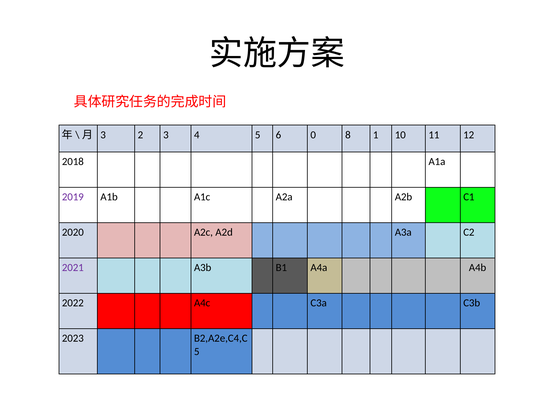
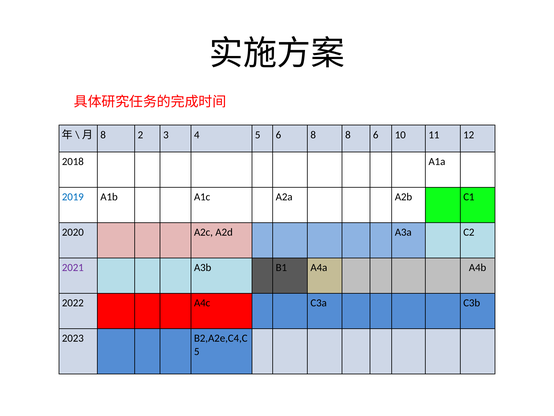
3 at (103, 135): 3 -> 8
6 0: 0 -> 8
8 1: 1 -> 6
2019 colour: purple -> blue
